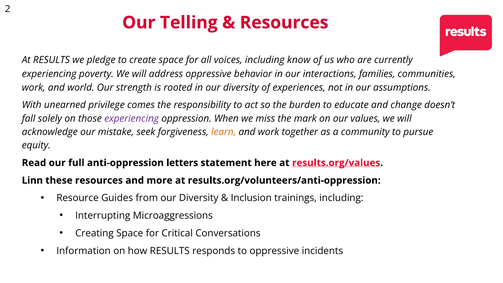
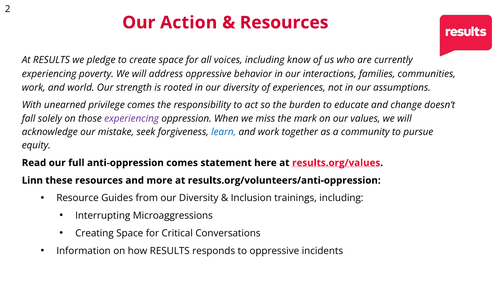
Telling: Telling -> Action
learn colour: orange -> blue
anti-oppression letters: letters -> comes
